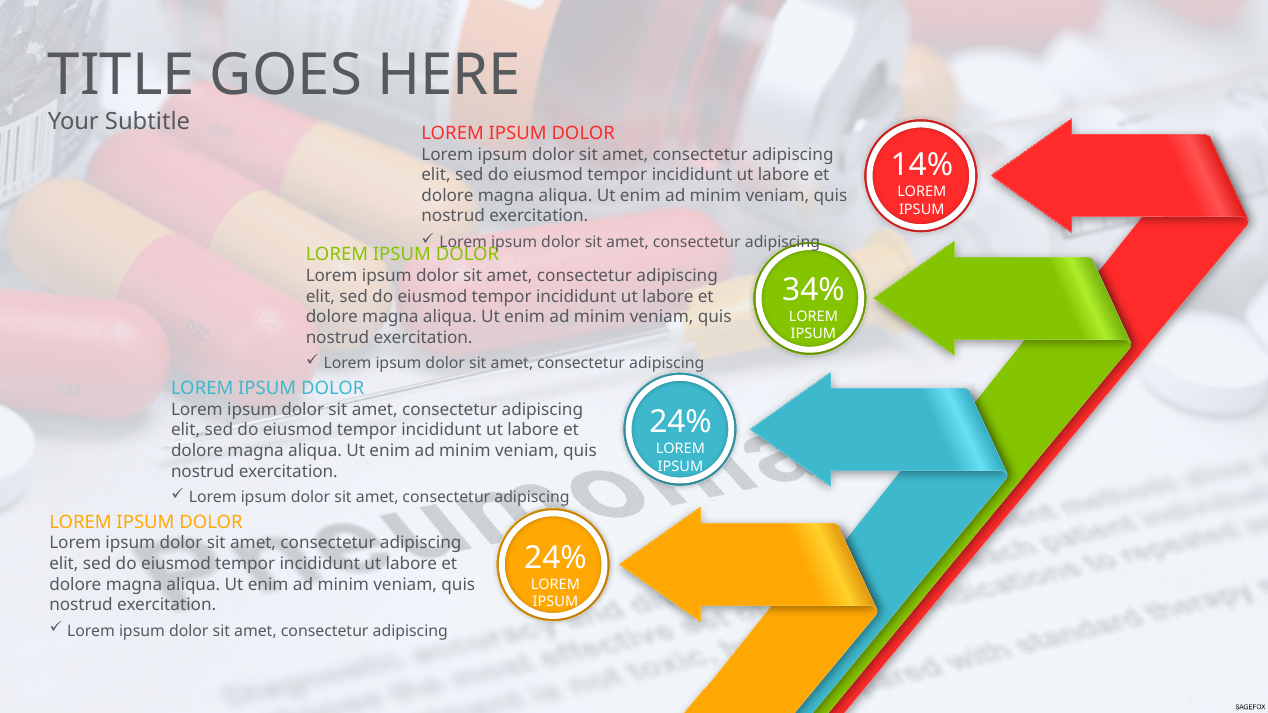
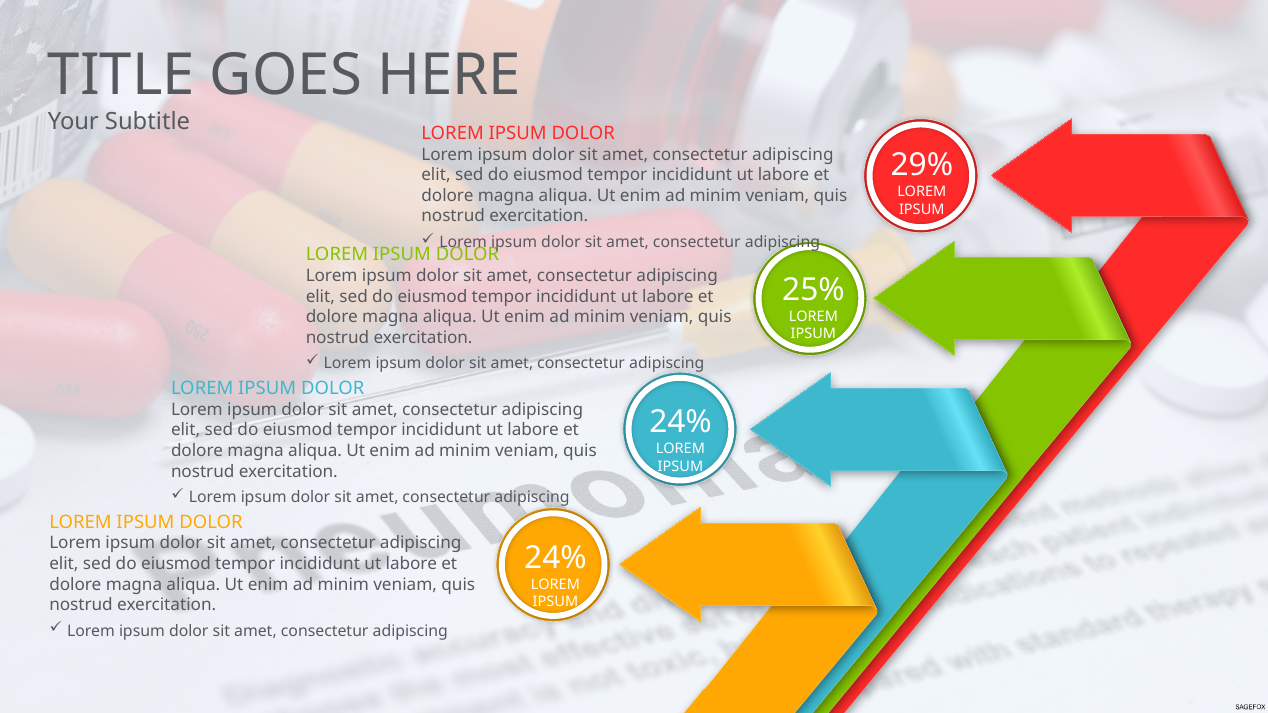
14%: 14% -> 29%
34%: 34% -> 25%
